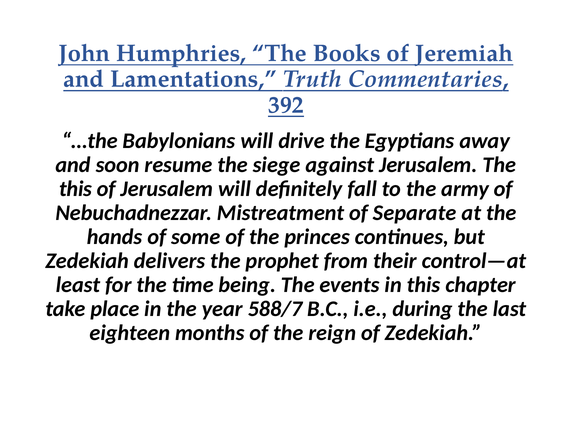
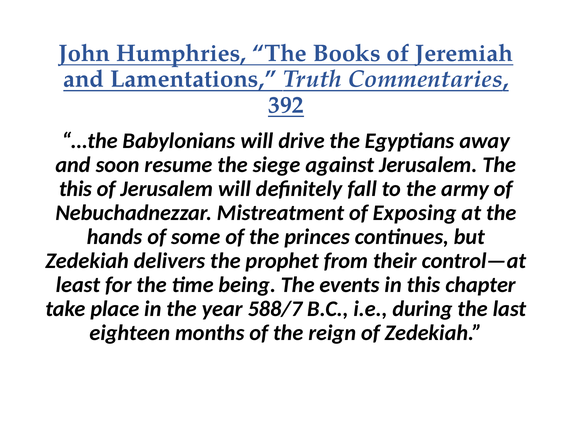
Separate: Separate -> Exposing
